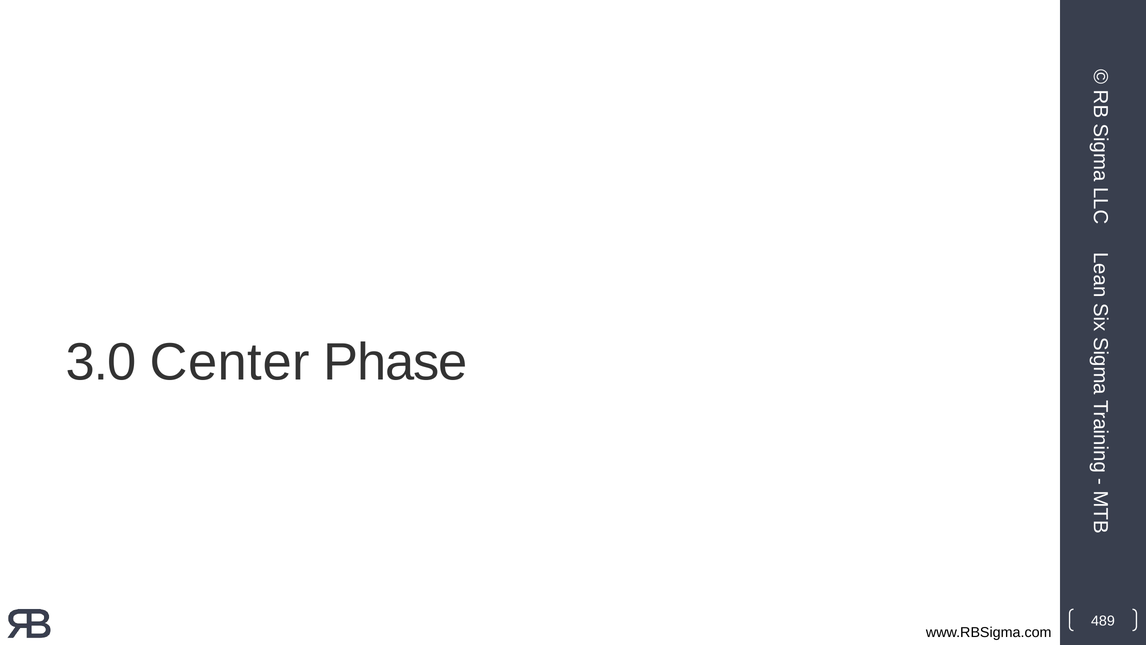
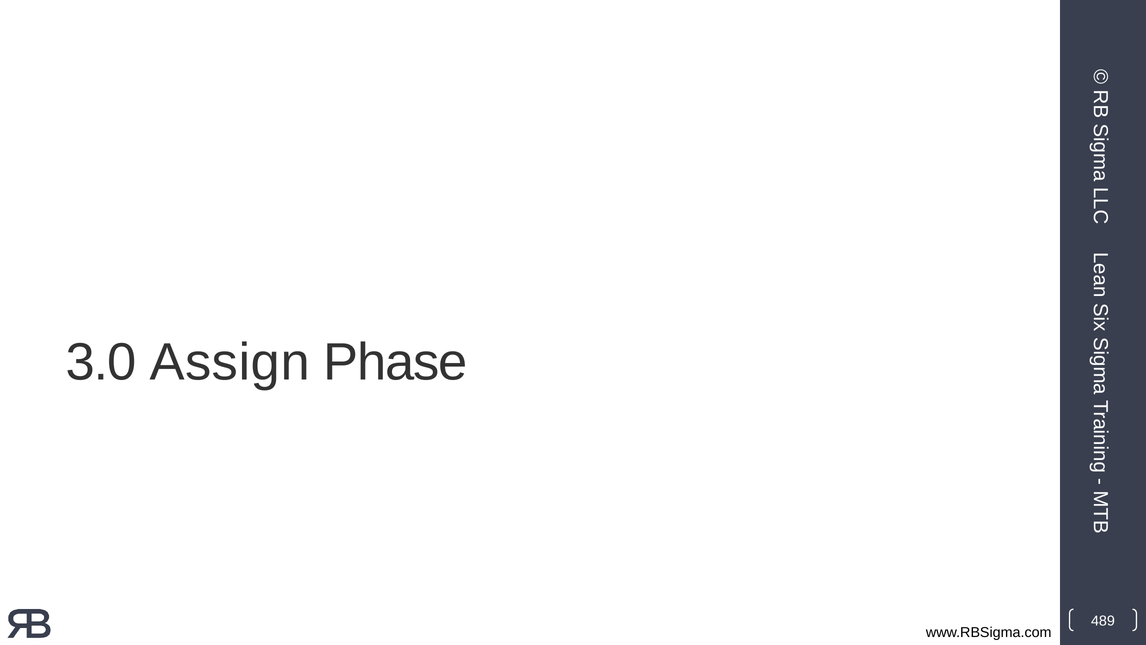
Center: Center -> Assign
